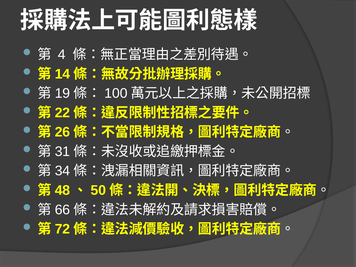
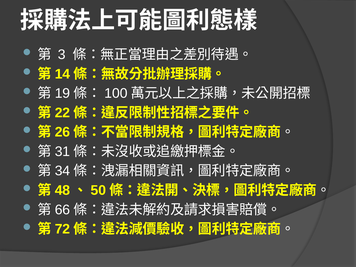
4: 4 -> 3
